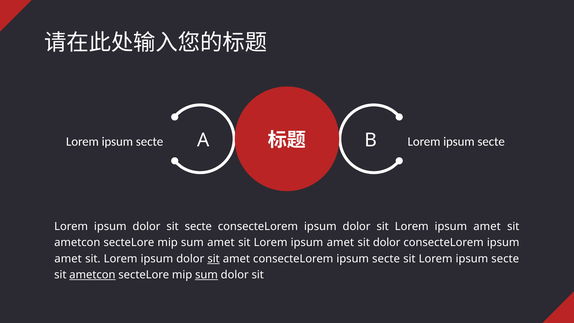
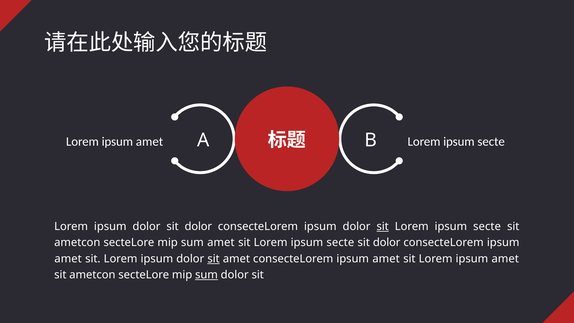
secte at (150, 141): secte -> amet
dolor sit secte: secte -> dolor
sit at (383, 226) underline: none -> present
amet at (487, 226): amet -> secte
amet at (340, 243): amet -> secte
amet consecteLorem ipsum secte: secte -> amet
sit Lorem ipsum secte: secte -> amet
ametcon at (92, 275) underline: present -> none
